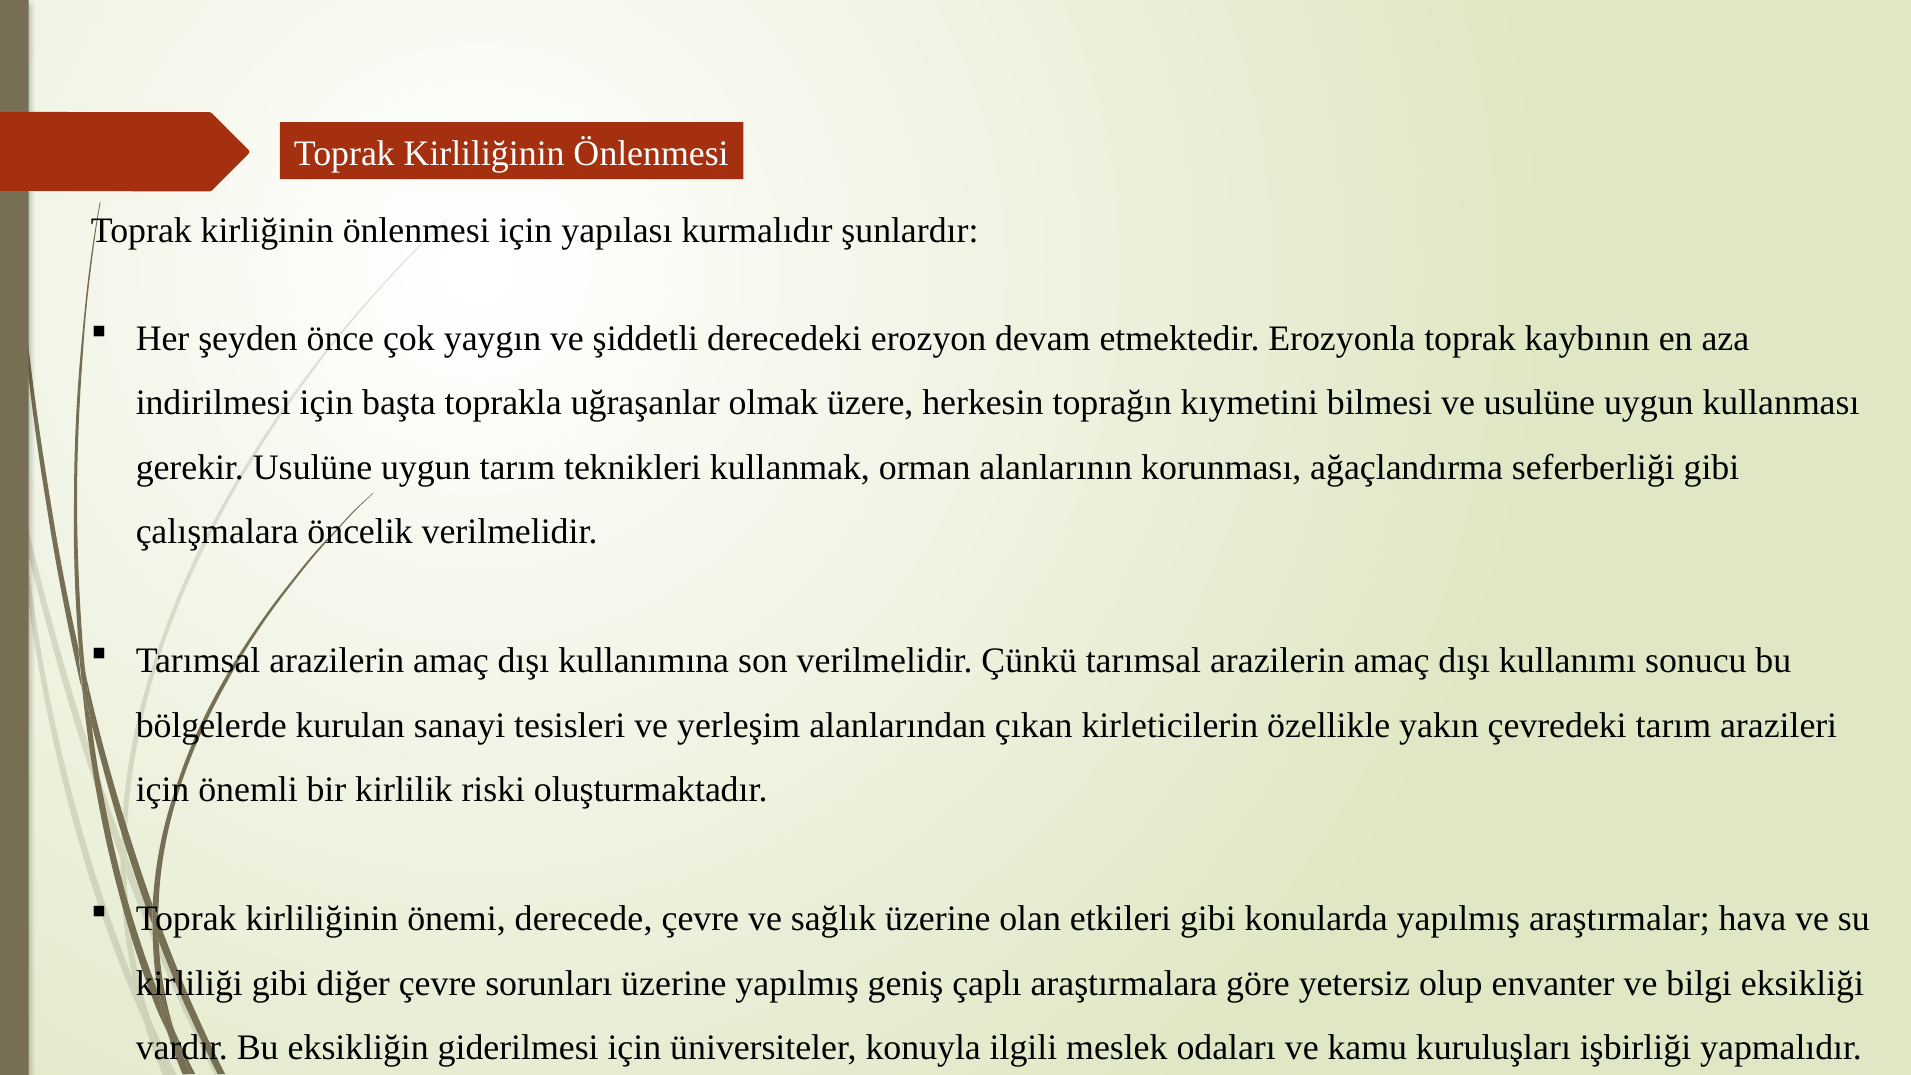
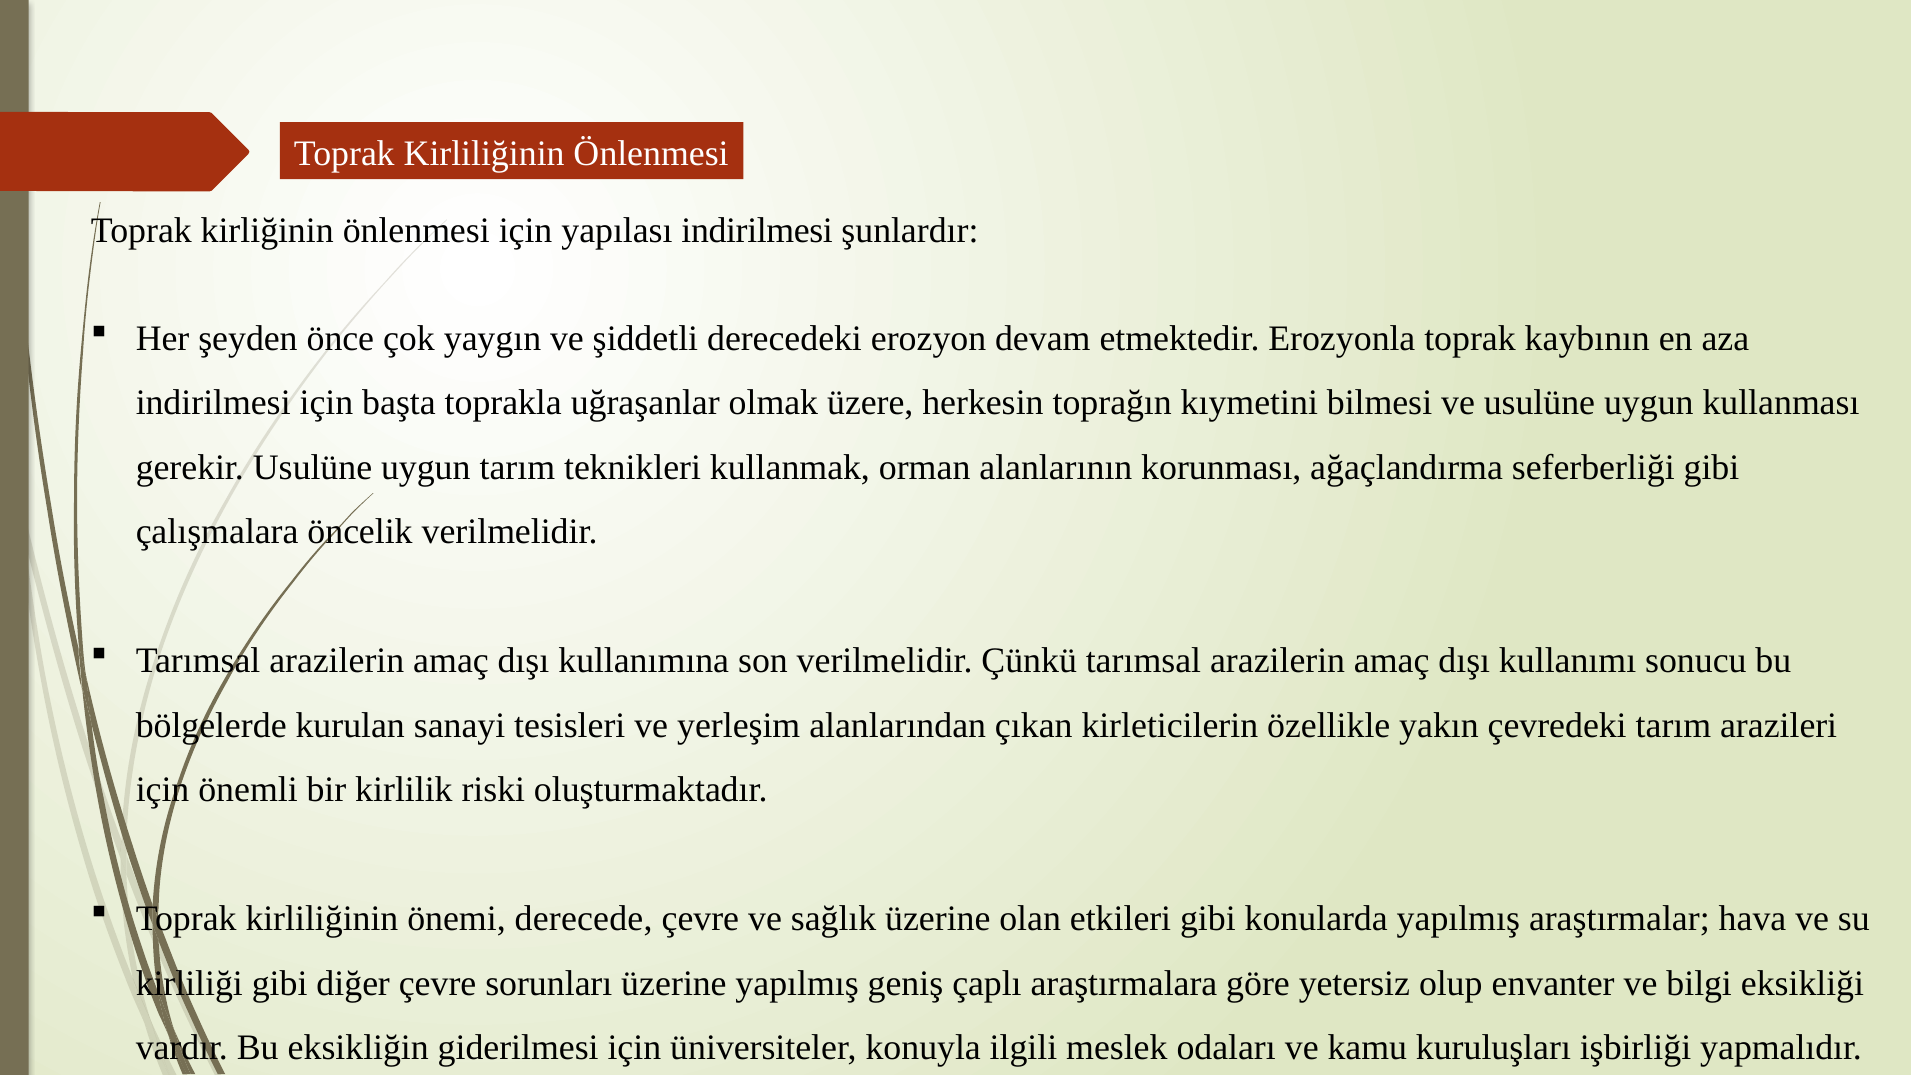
yapılası kurmalıdır: kurmalıdır -> indirilmesi
